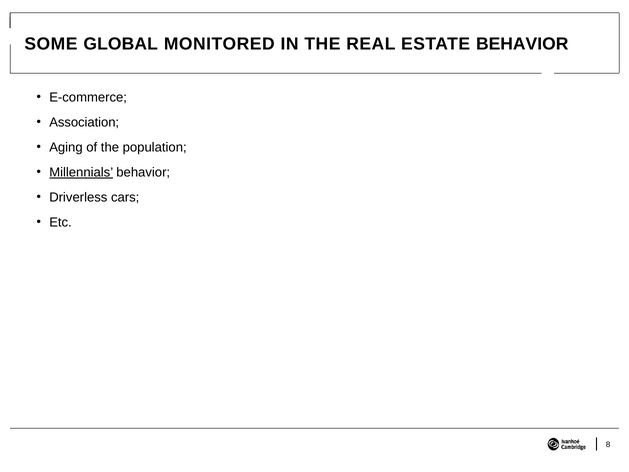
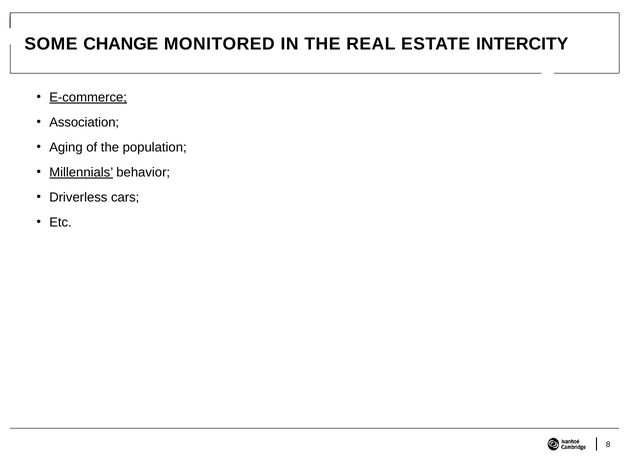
GLOBAL: GLOBAL -> CHANGE
ESTATE BEHAVIOR: BEHAVIOR -> INTERCITY
E-commerce underline: none -> present
